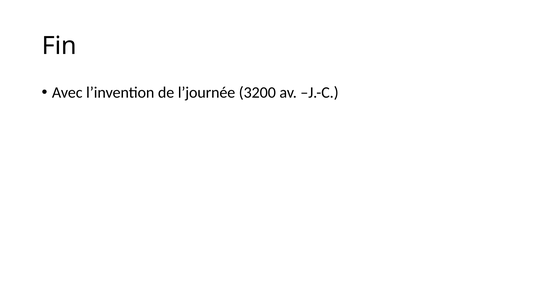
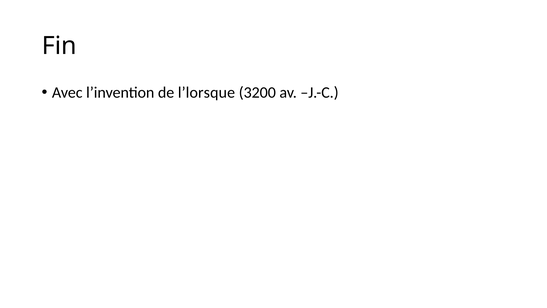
l’journée: l’journée -> l’lorsque
